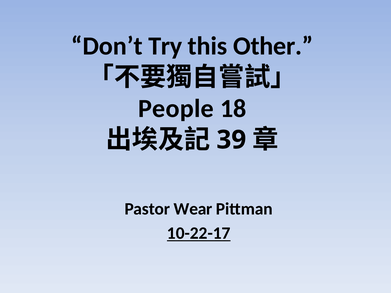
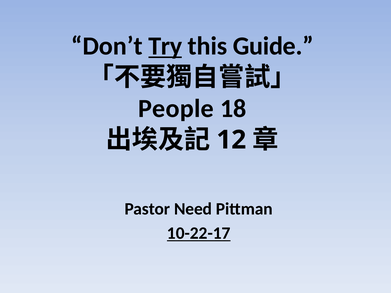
Try underline: none -> present
Other: Other -> Guide
39: 39 -> 12
Wear: Wear -> Need
